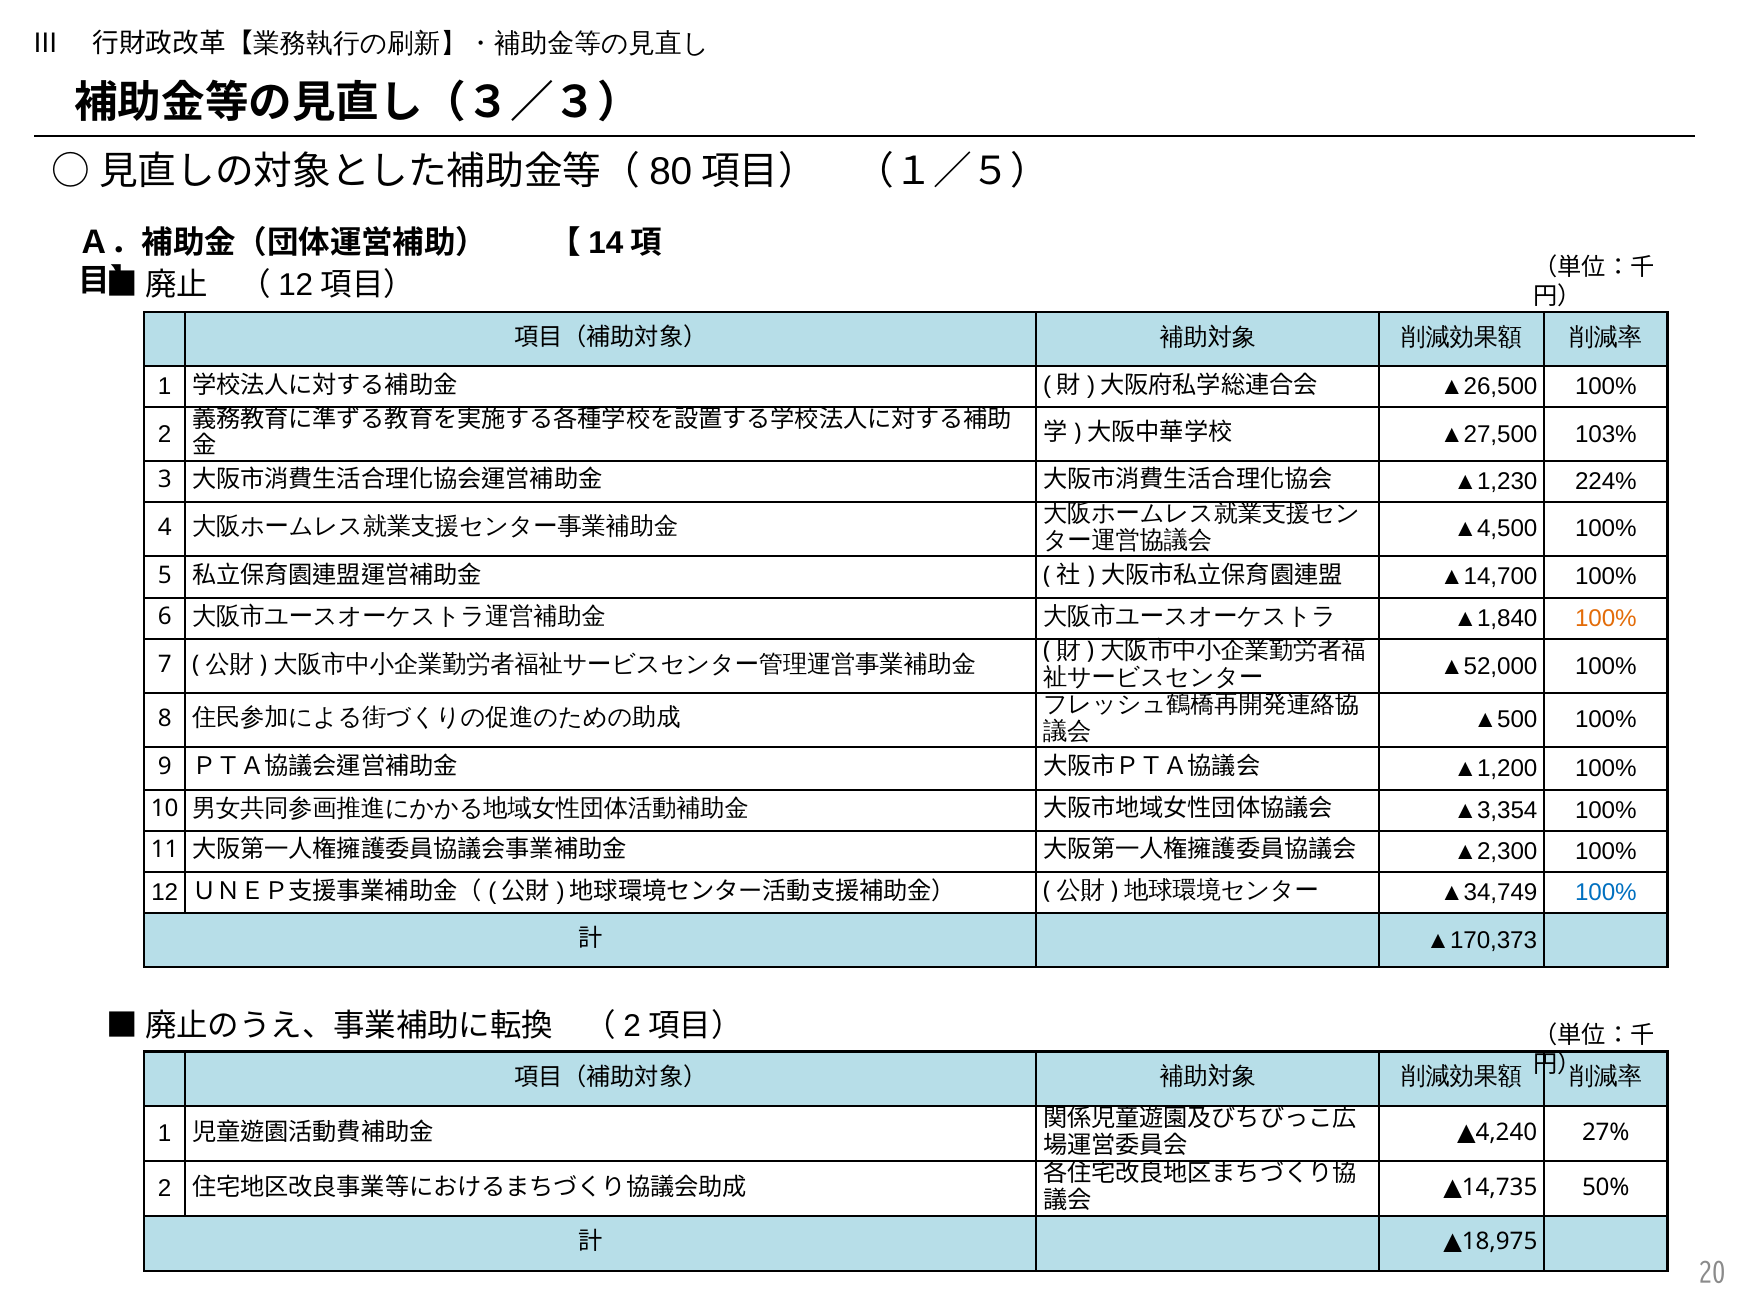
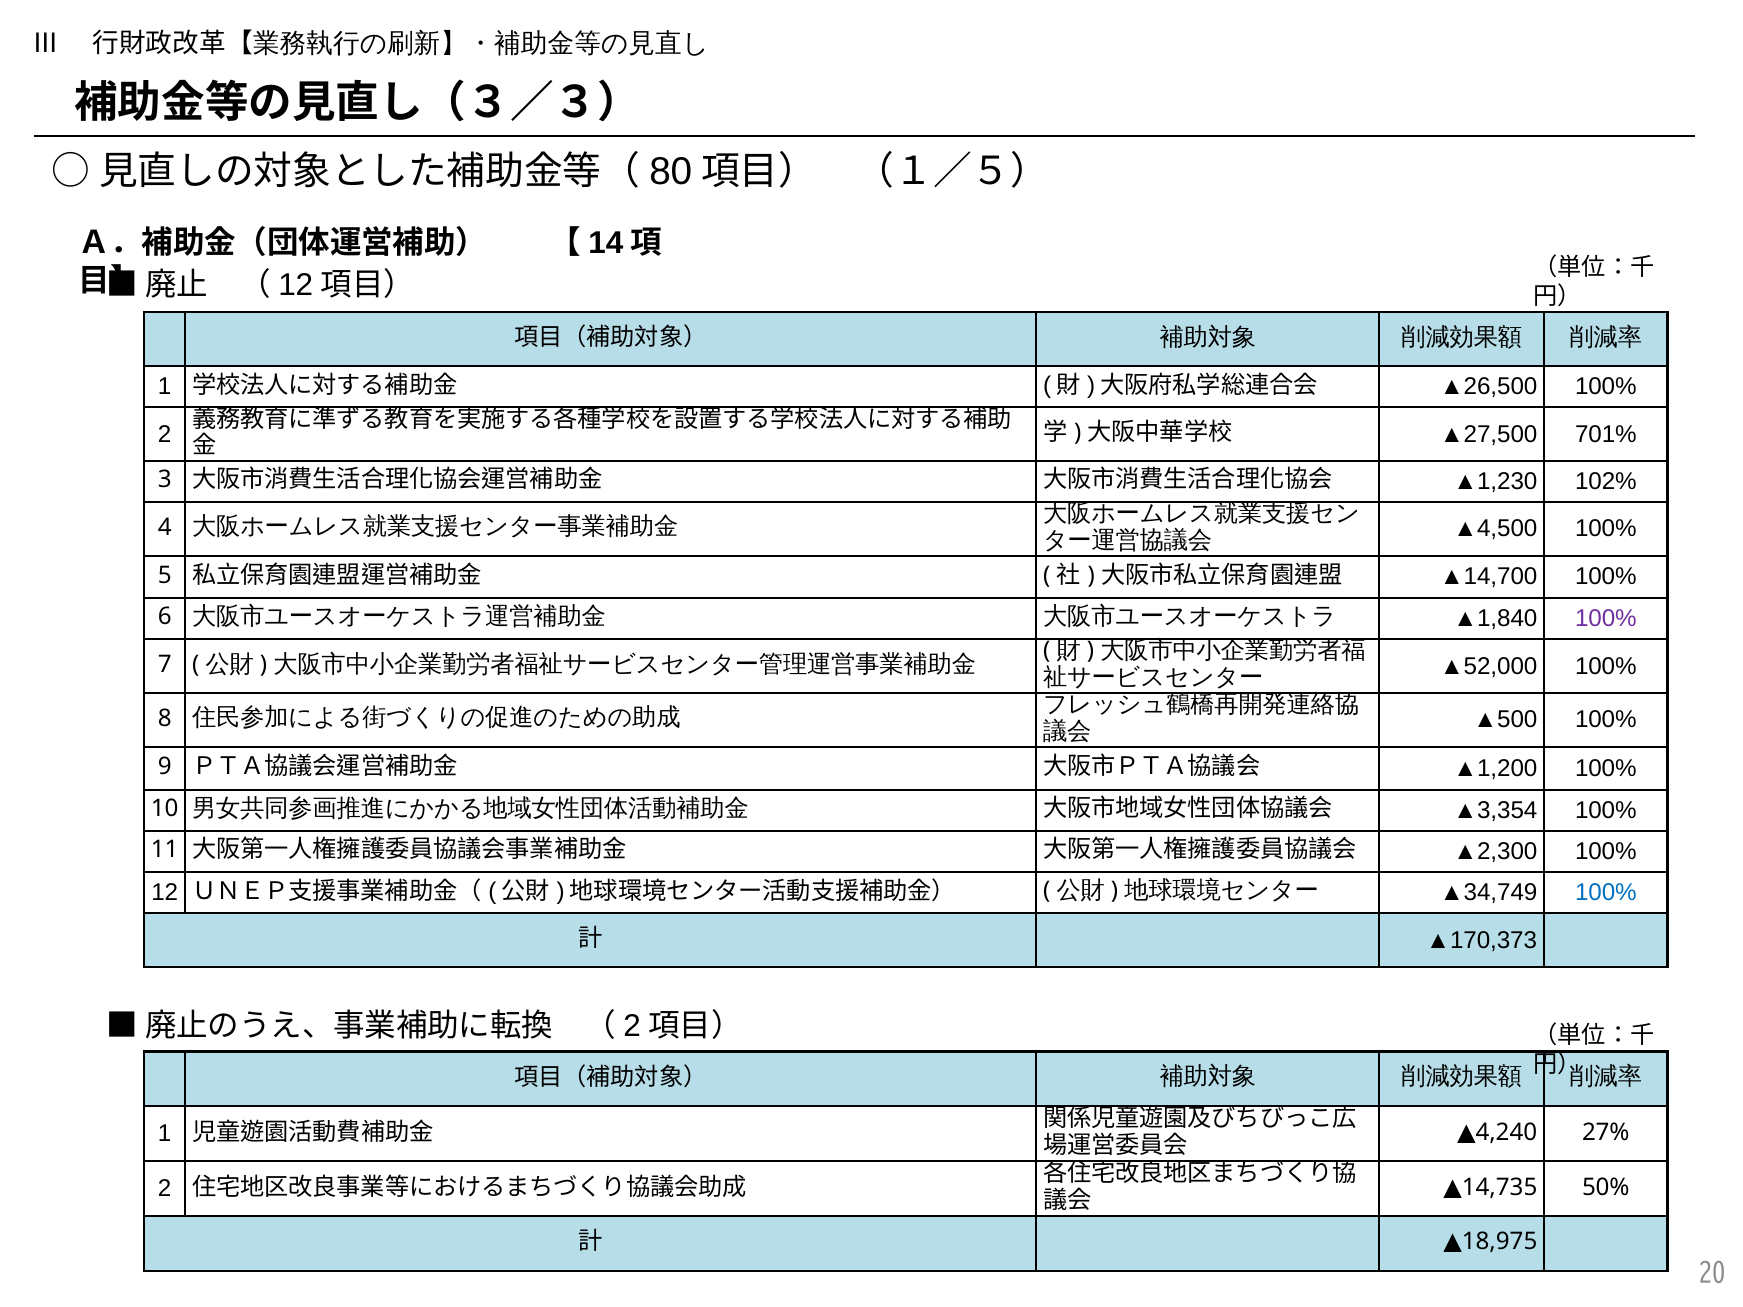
103%: 103% -> 701%
224%: 224% -> 102%
100% at (1606, 619) colour: orange -> purple
